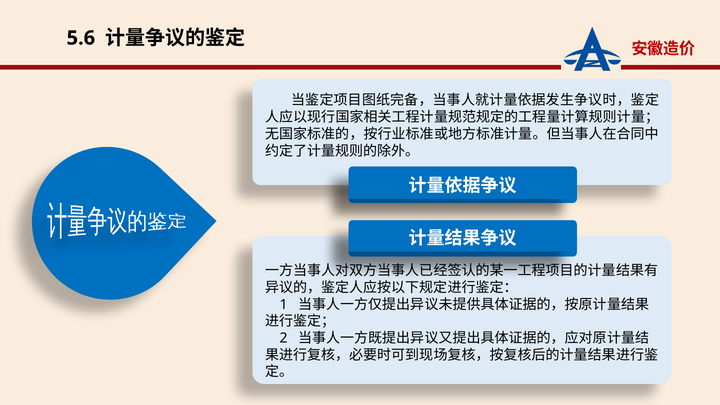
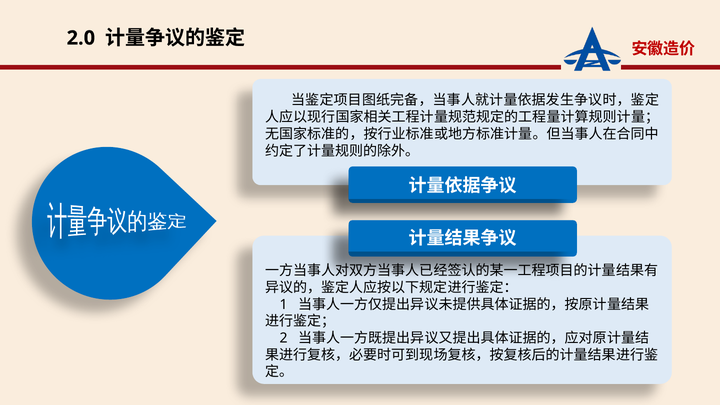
5.6: 5.6 -> 2.0
